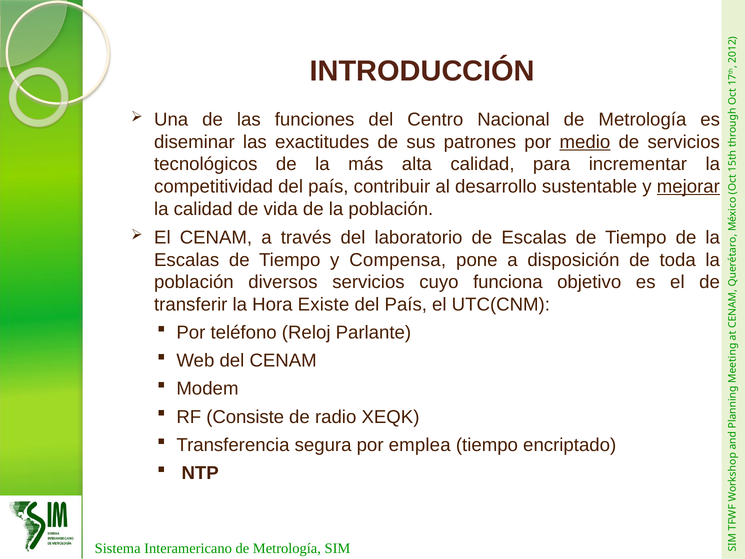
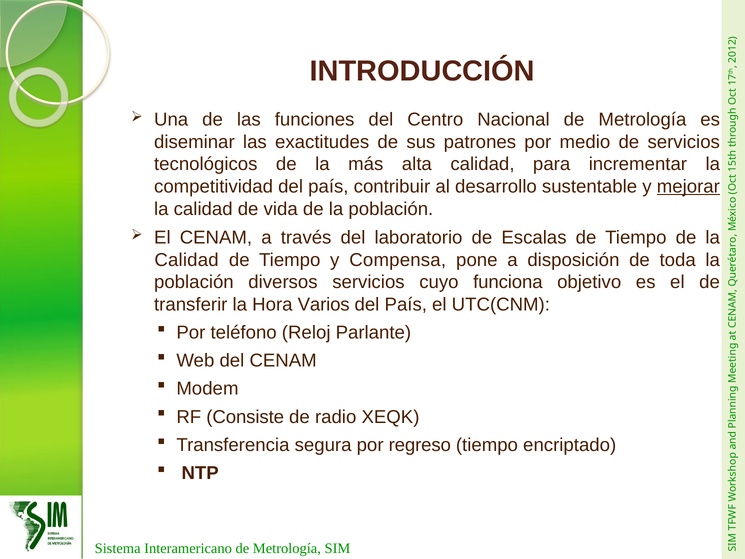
medio underline: present -> none
Escalas at (187, 260): Escalas -> Calidad
Existe: Existe -> Varios
emplea: emplea -> regreso
